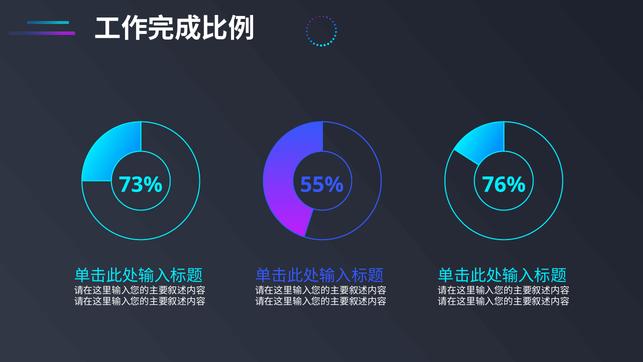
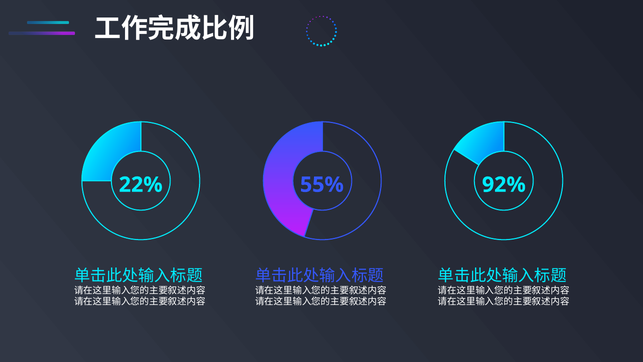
73%: 73% -> 22%
76%: 76% -> 92%
